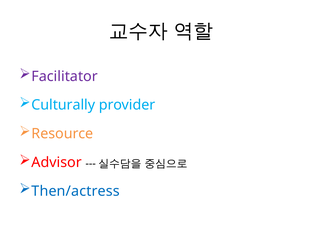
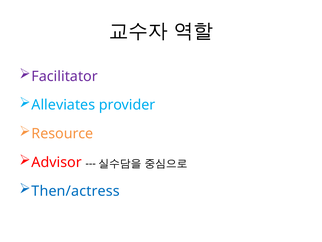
Culturally: Culturally -> Alleviates
